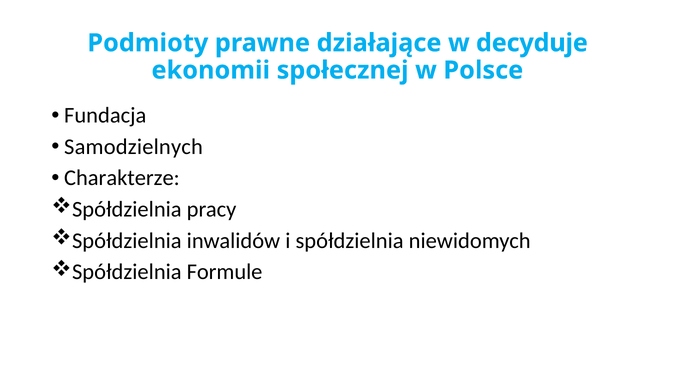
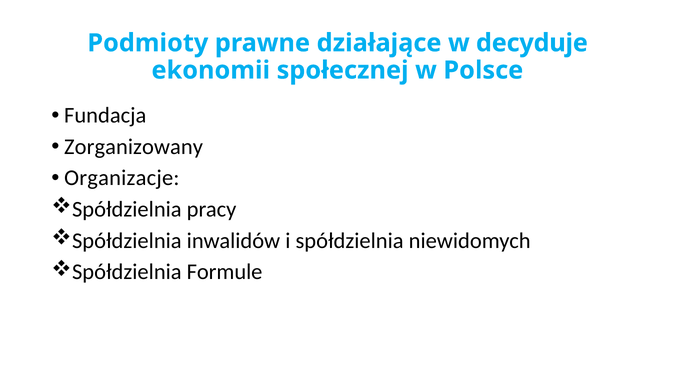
Samodzielnych: Samodzielnych -> Zorganizowany
Charakterze: Charakterze -> Organizacje
